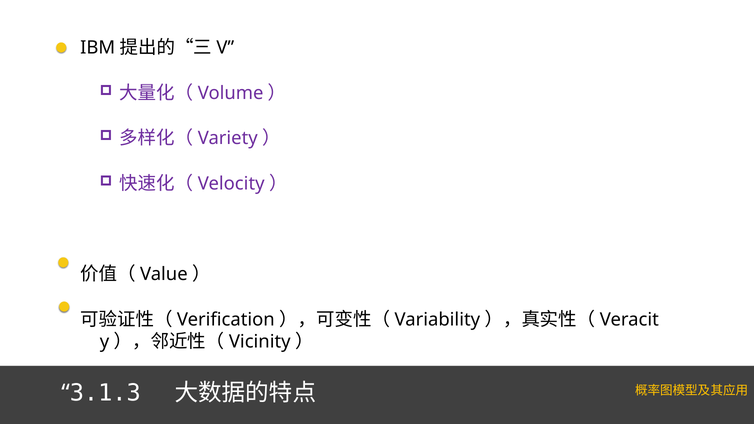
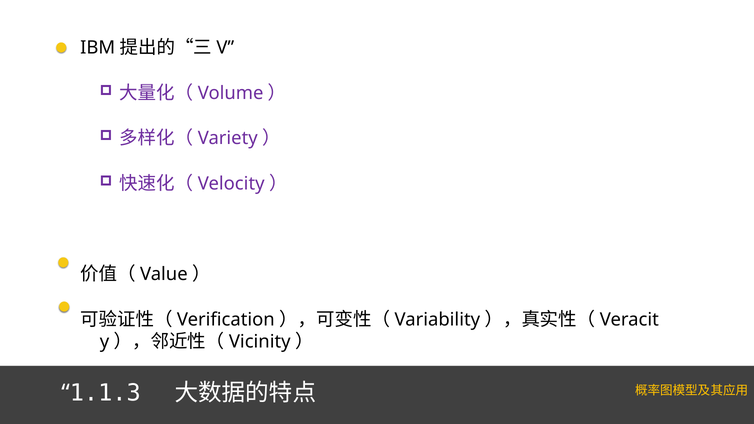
3.1.3: 3.1.3 -> 1.1.3
